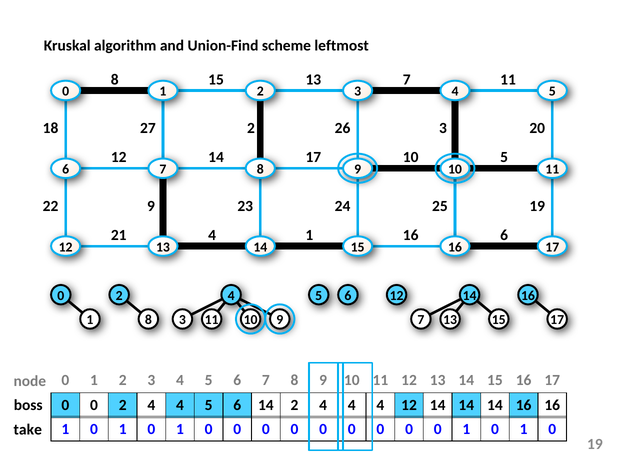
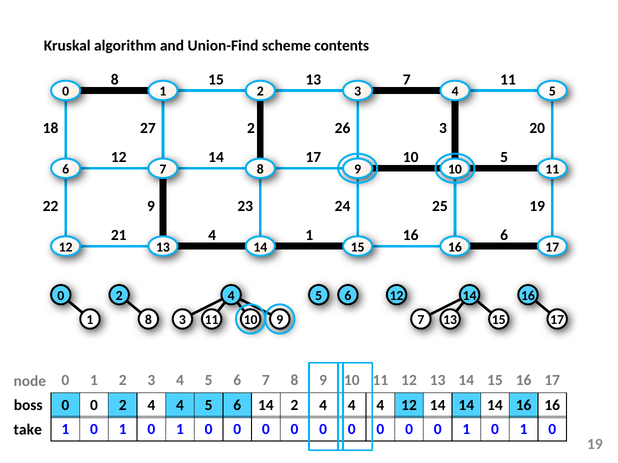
leftmost: leftmost -> contents
